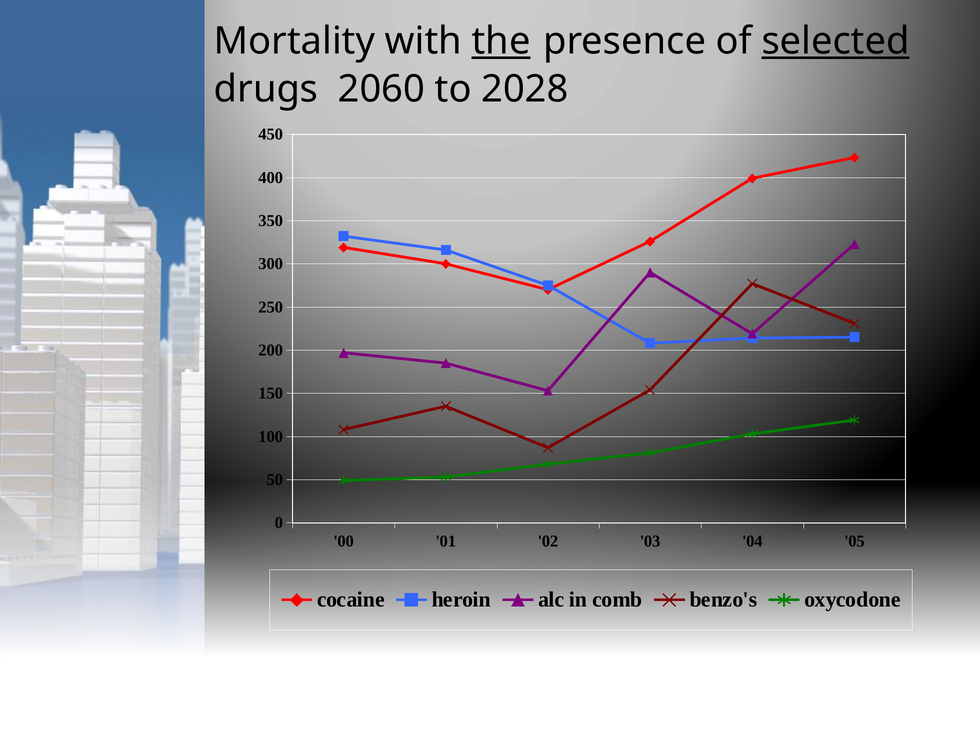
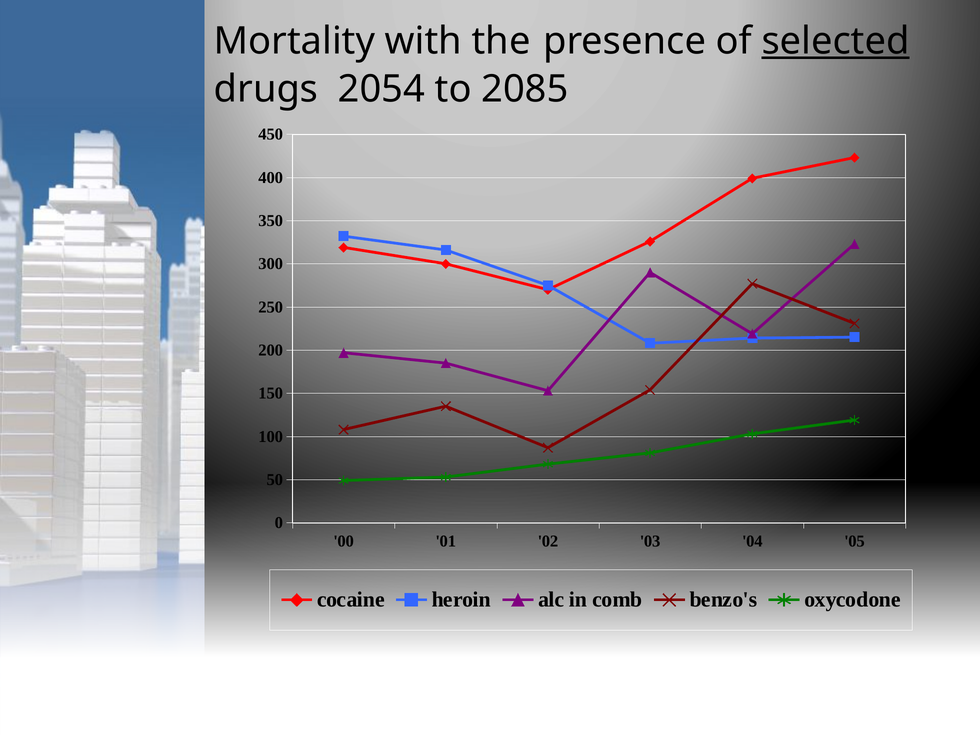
the underline: present -> none
2060: 2060 -> 2054
2028: 2028 -> 2085
